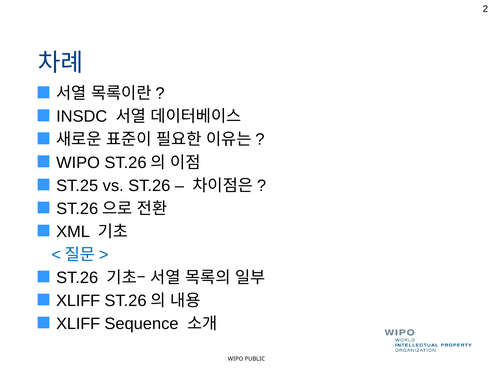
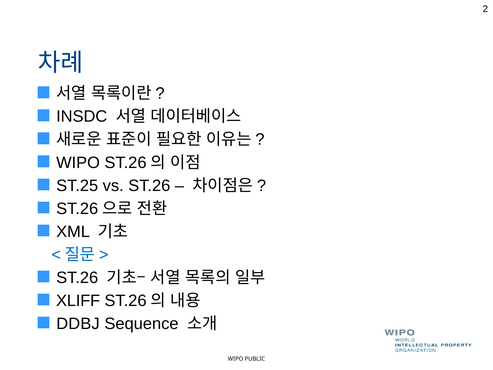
XLIFF at (78, 323): XLIFF -> DDBJ
